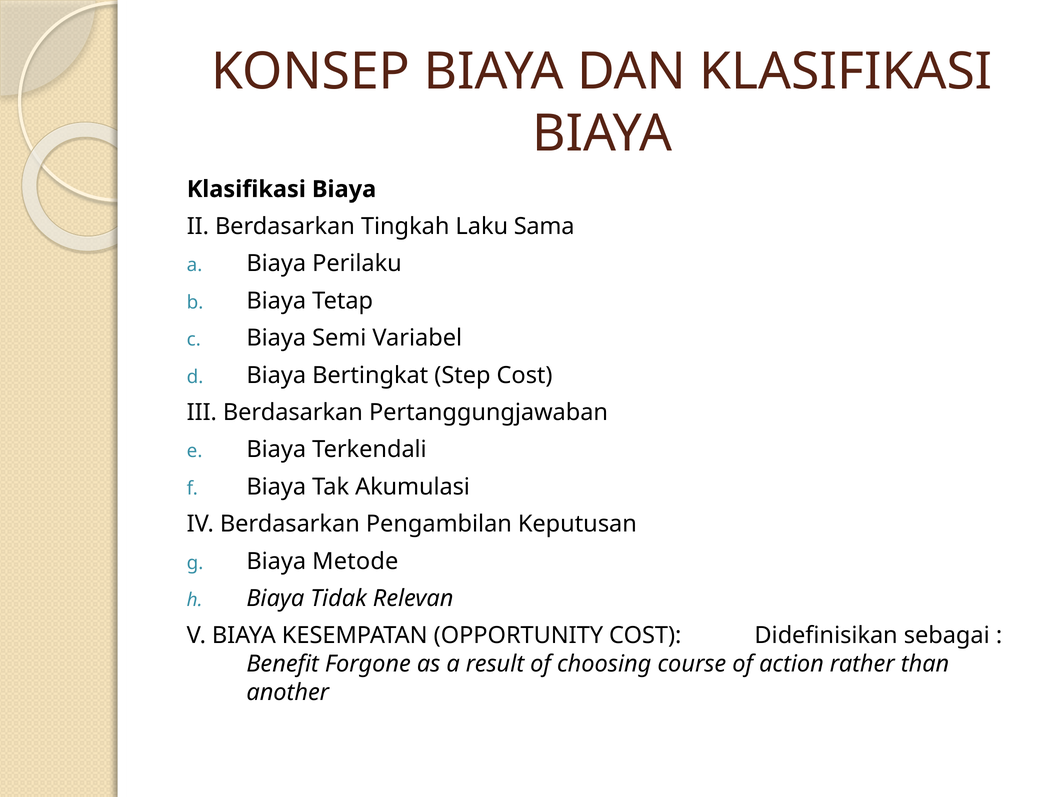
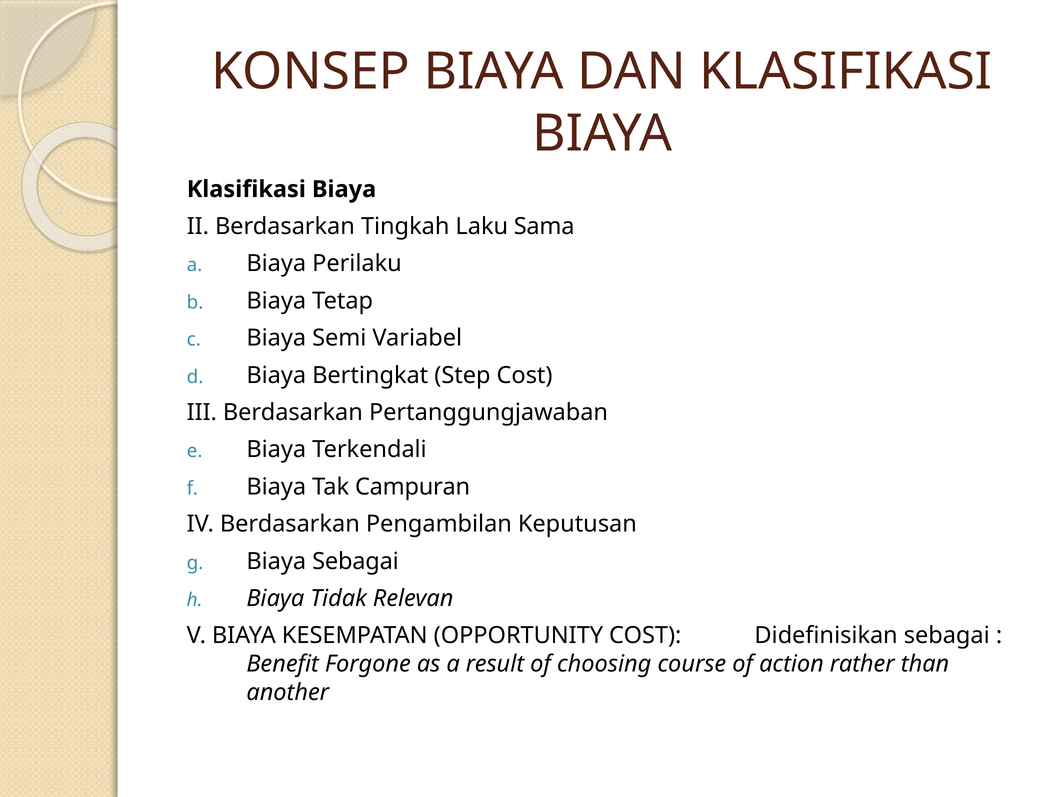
Akumulasi: Akumulasi -> Campuran
Biaya Metode: Metode -> Sebagai
